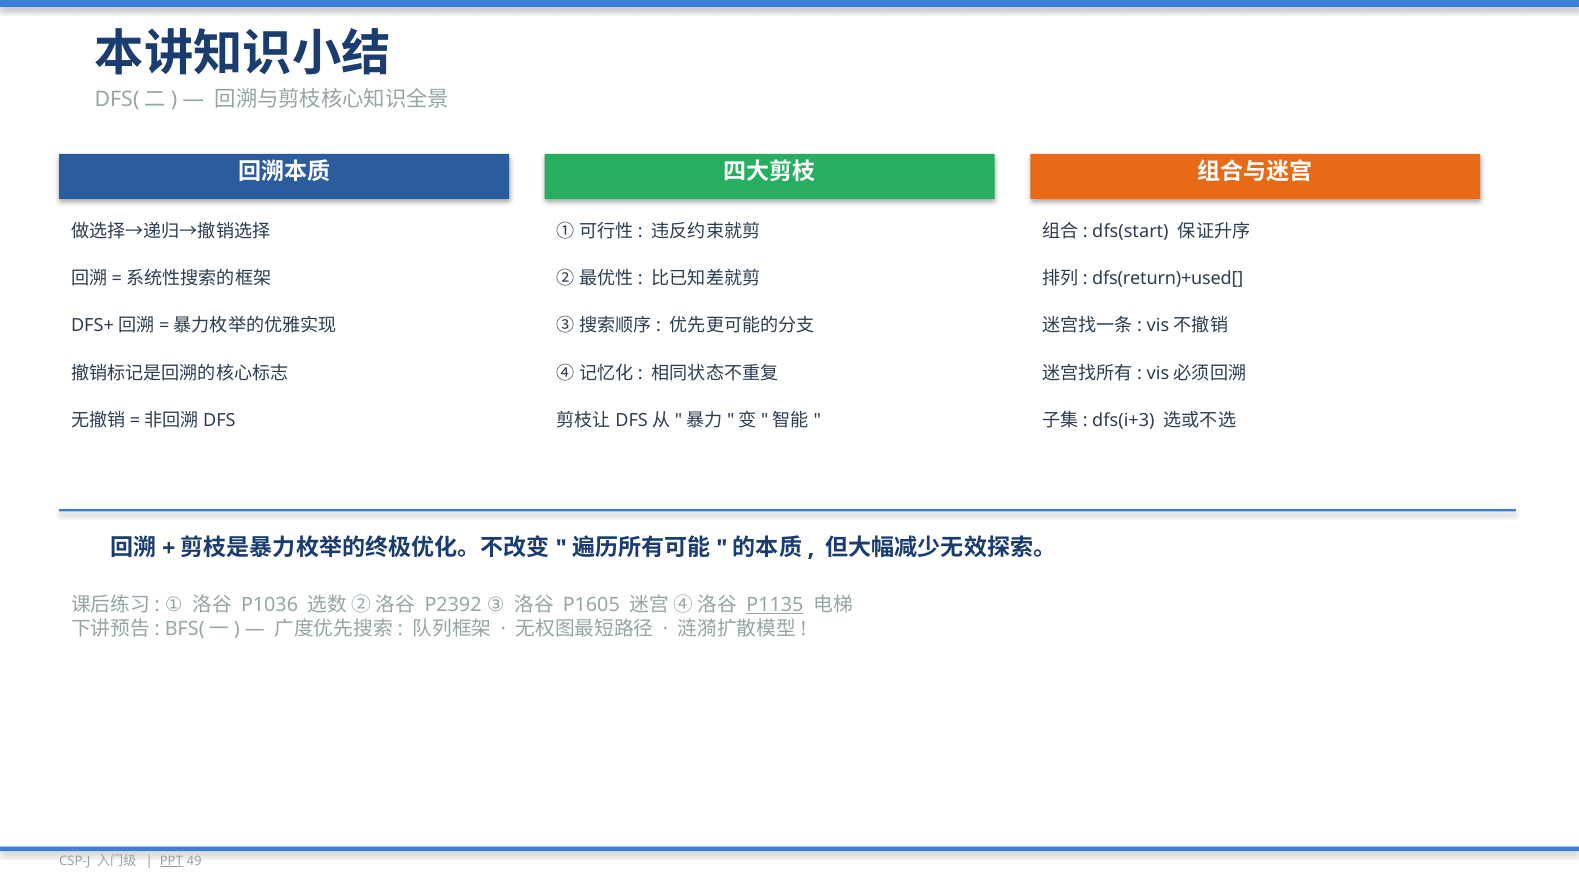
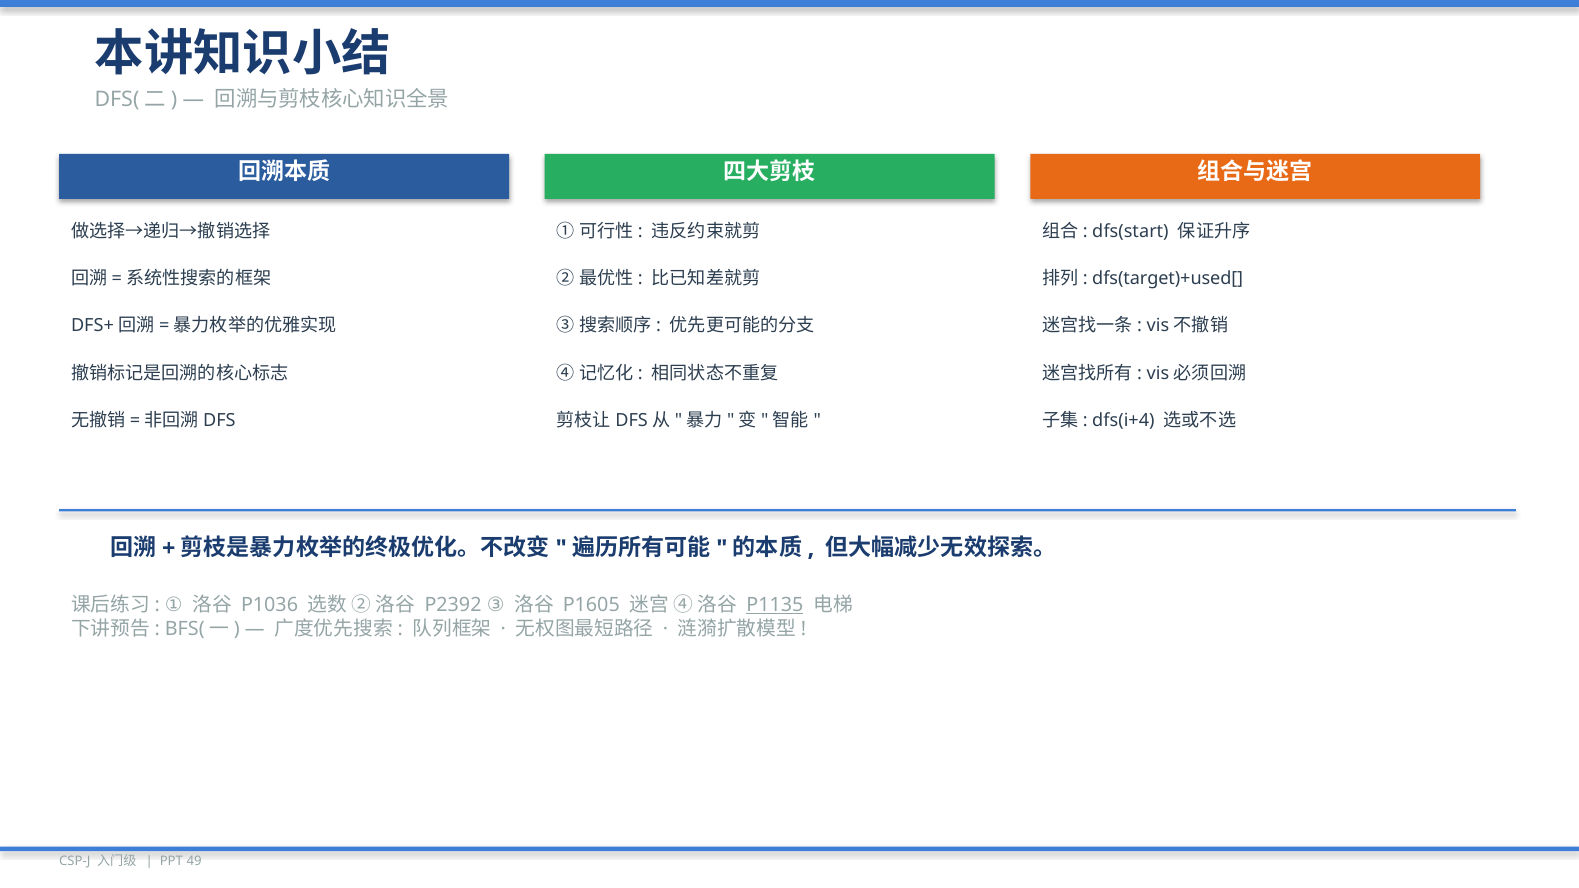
dfs(return)+used[: dfs(return)+used[ -> dfs(target)+used[
dfs(i+3: dfs(i+3 -> dfs(i+4
PPT underline: present -> none
